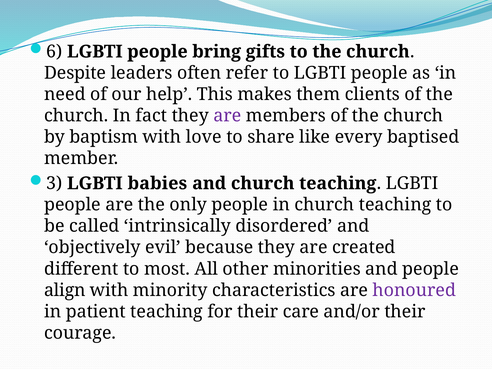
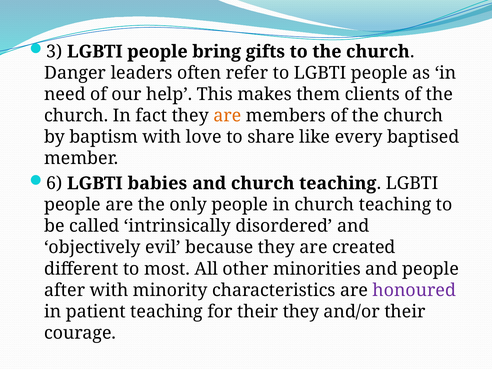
6: 6 -> 3
Despite: Despite -> Danger
are at (227, 116) colour: purple -> orange
3: 3 -> 6
align: align -> after
their care: care -> they
